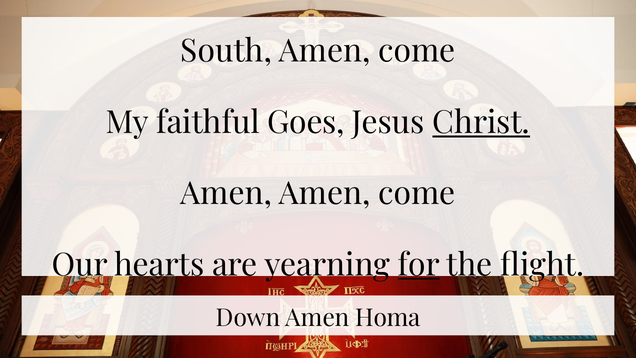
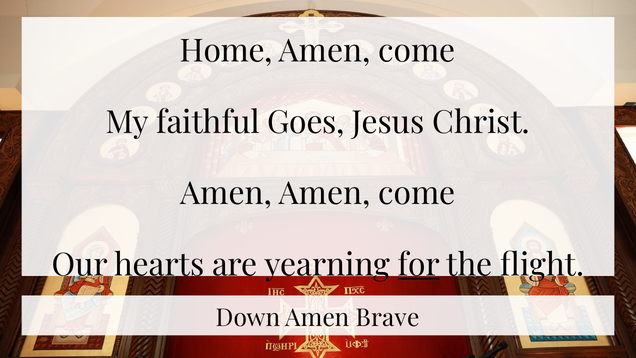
South: South -> Home
Christ underline: present -> none
Homa: Homa -> Brave
